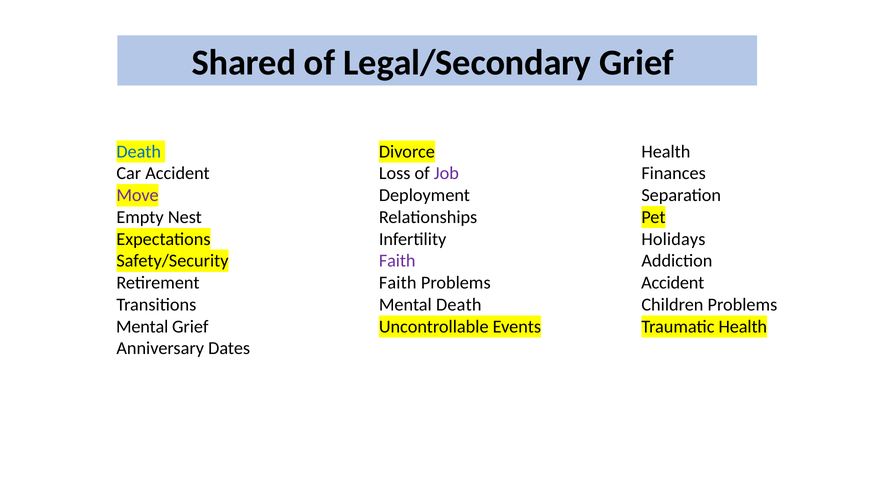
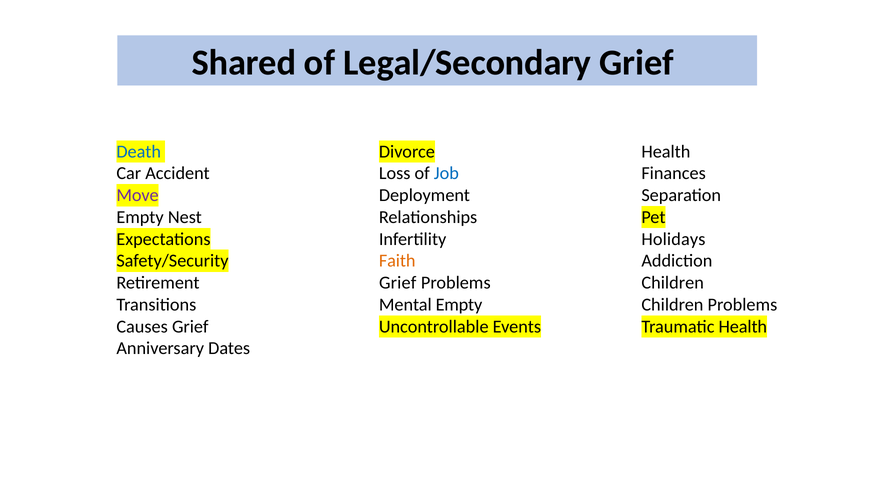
Job colour: purple -> blue
Faith at (397, 261) colour: purple -> orange
Retirement Faith: Faith -> Grief
Problems Accident: Accident -> Children
Mental Death: Death -> Empty
Mental at (142, 327): Mental -> Causes
